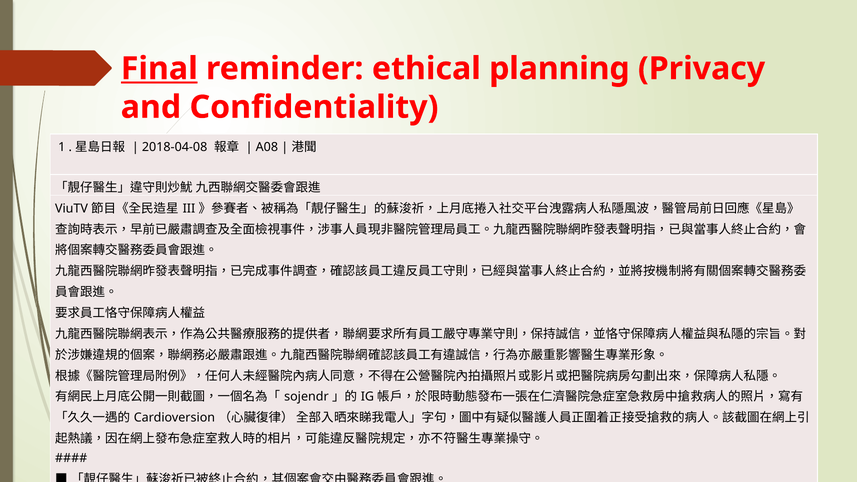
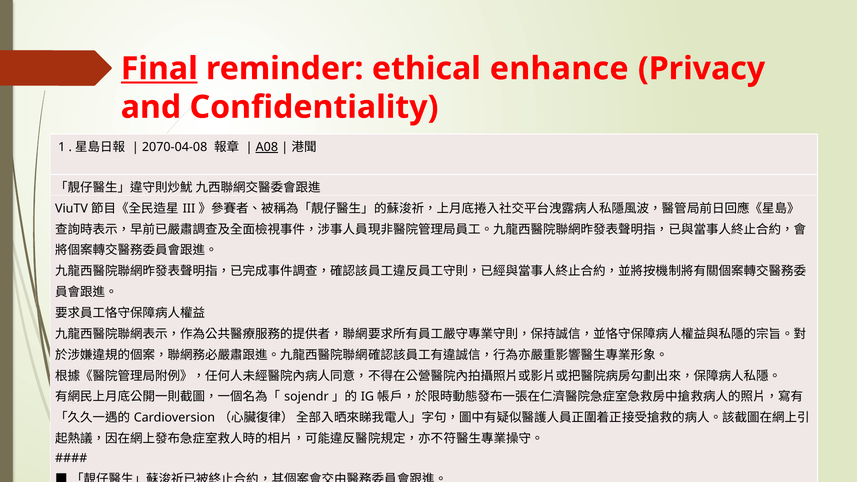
planning: planning -> enhance
2018-04-08: 2018-04-08 -> 2070-04-08
A08 underline: none -> present
